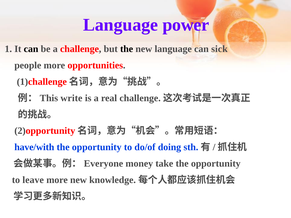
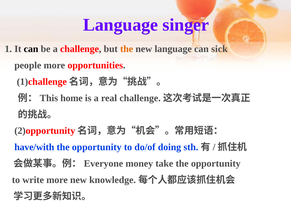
power: power -> singer
the at (127, 49) colour: black -> orange
write: write -> home
leave: leave -> write
